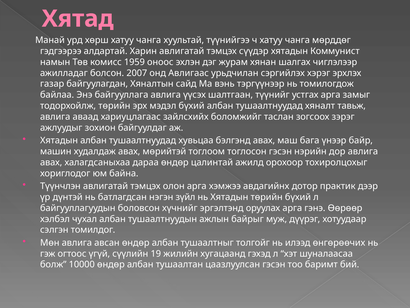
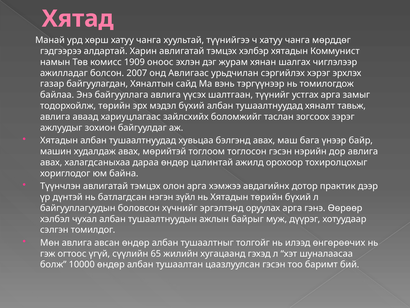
сүүдэр: сүүдэр -> хэлбэр
1959: 1959 -> 1909
19: 19 -> 65
